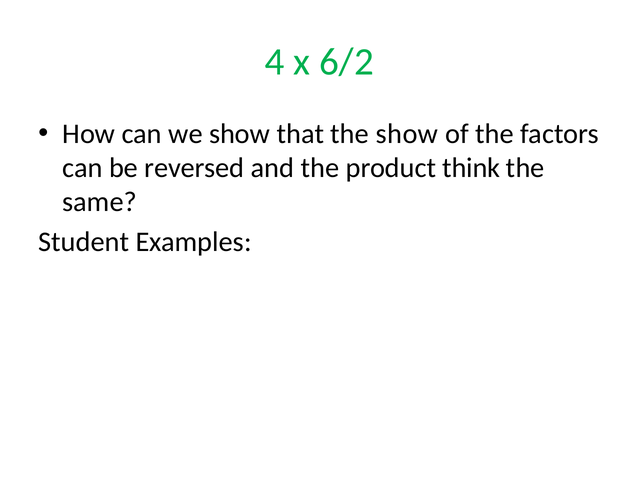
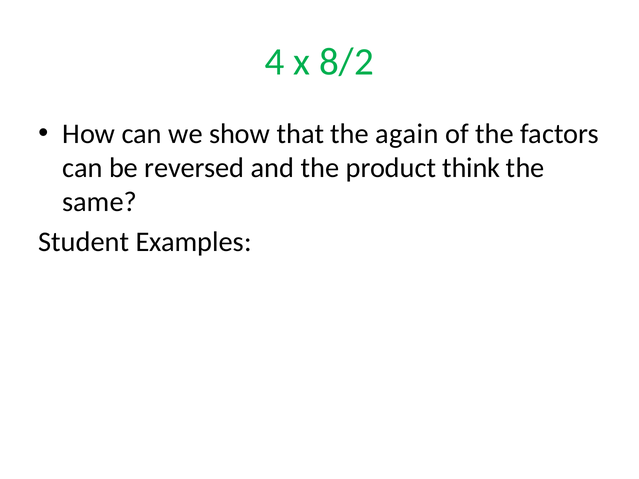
6/2: 6/2 -> 8/2
the show: show -> again
